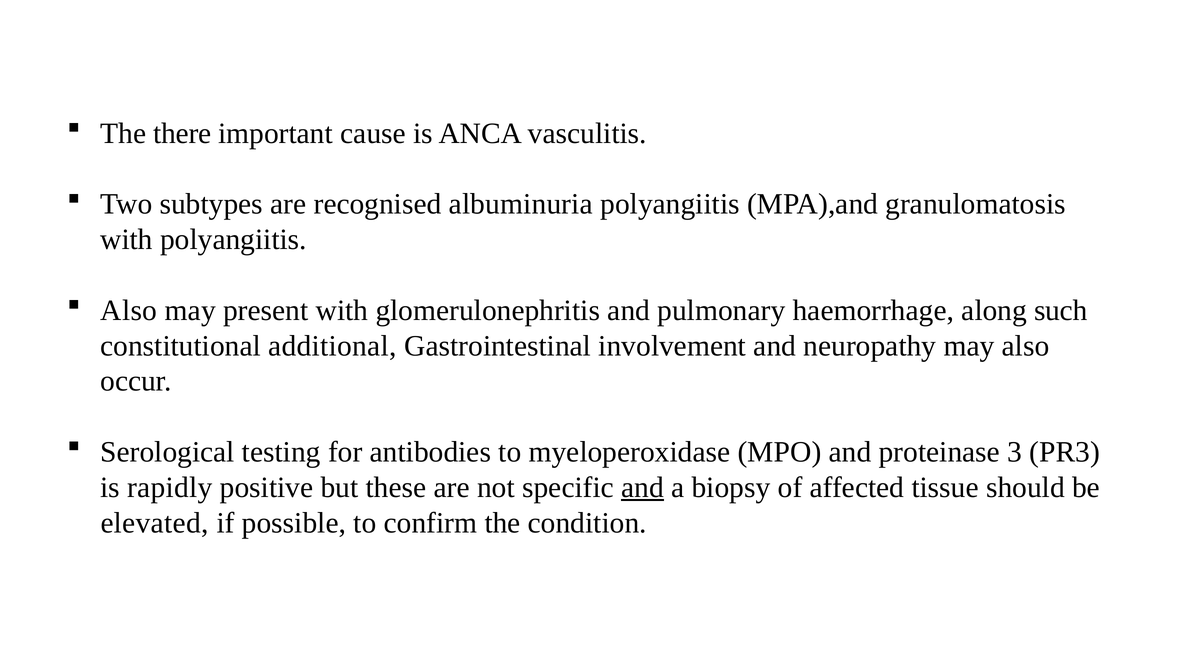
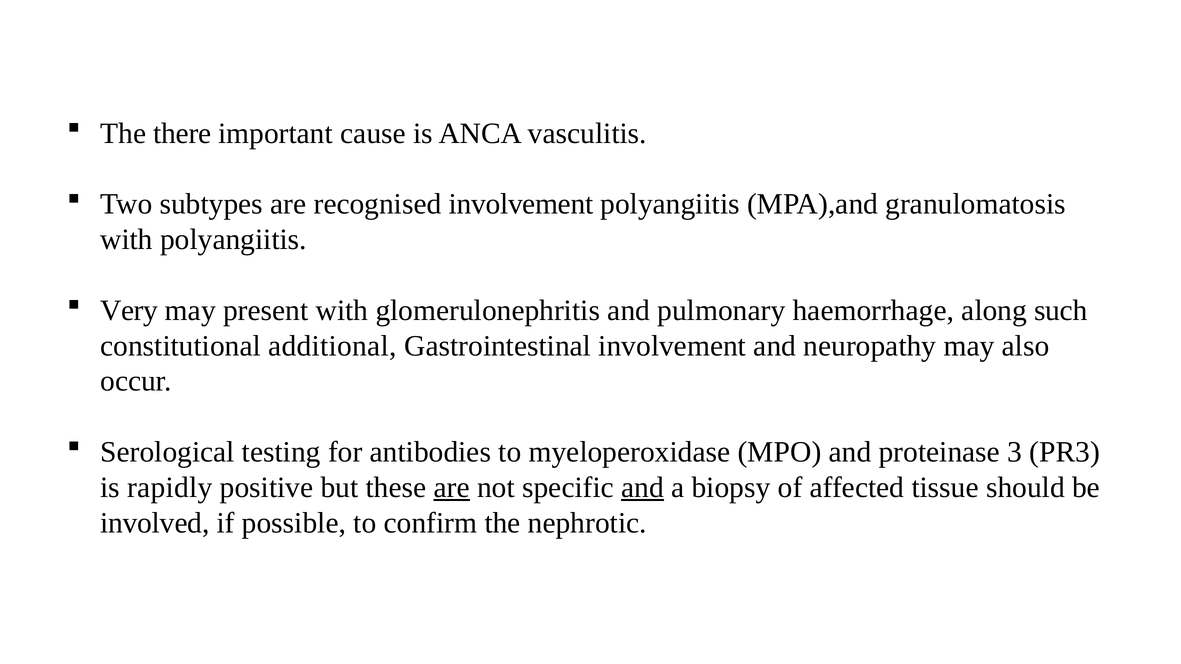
recognised albuminuria: albuminuria -> involvement
Also at (129, 311): Also -> Very
are at (452, 488) underline: none -> present
elevated: elevated -> involved
condition: condition -> nephrotic
